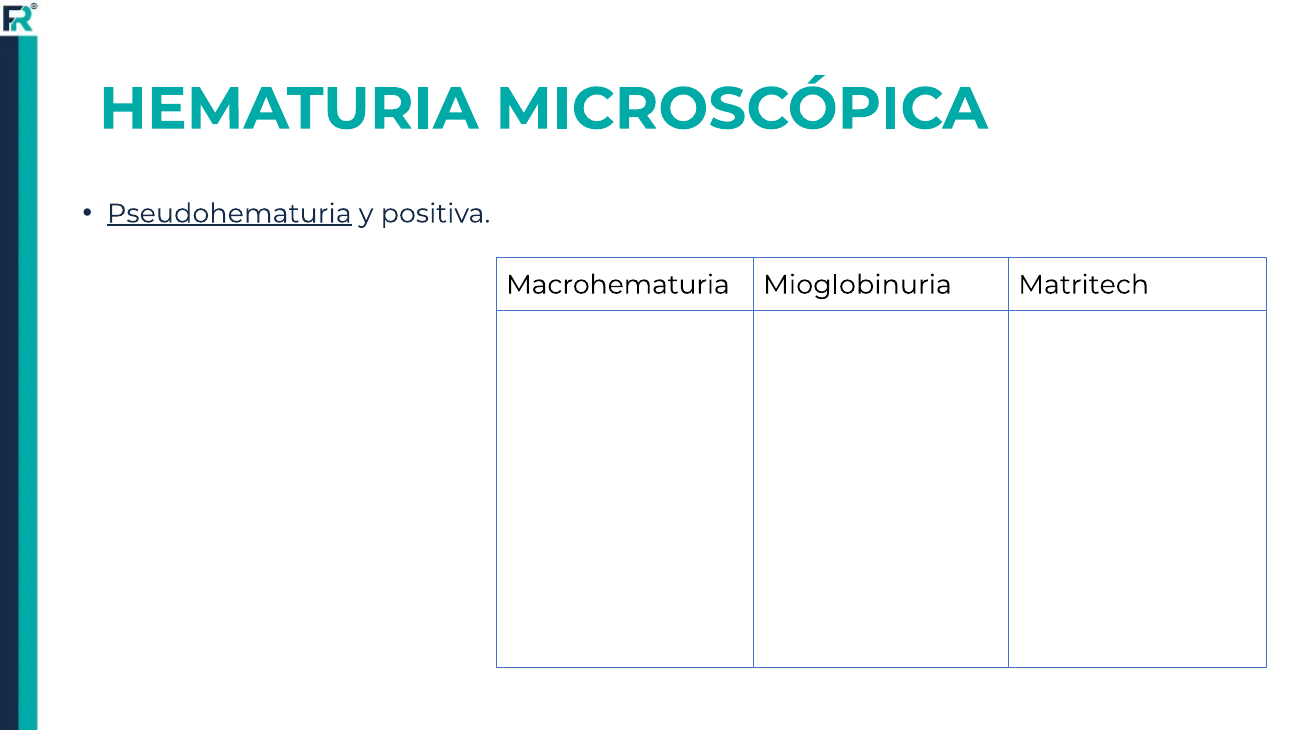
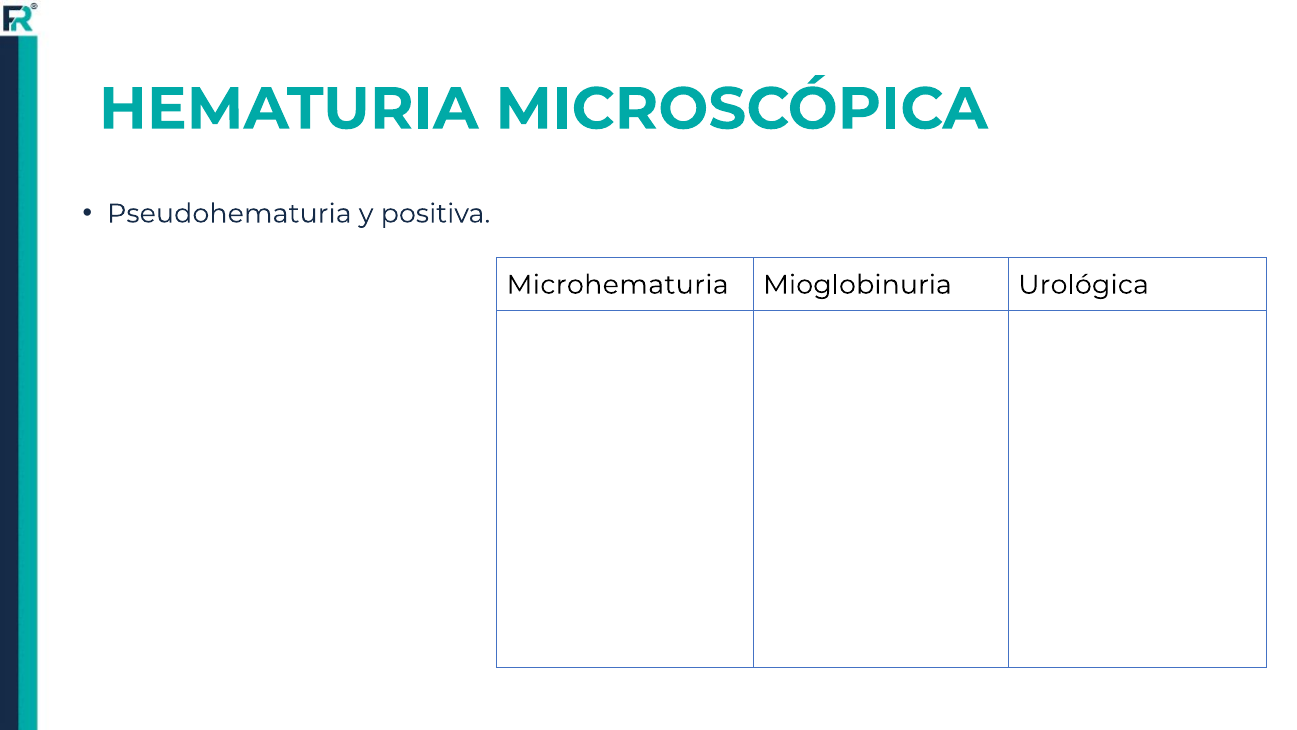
Pseudohematuria underline: present -> none
Macrohematuria: Macrohematuria -> Microhematuria
Matritech: Matritech -> Urológica
